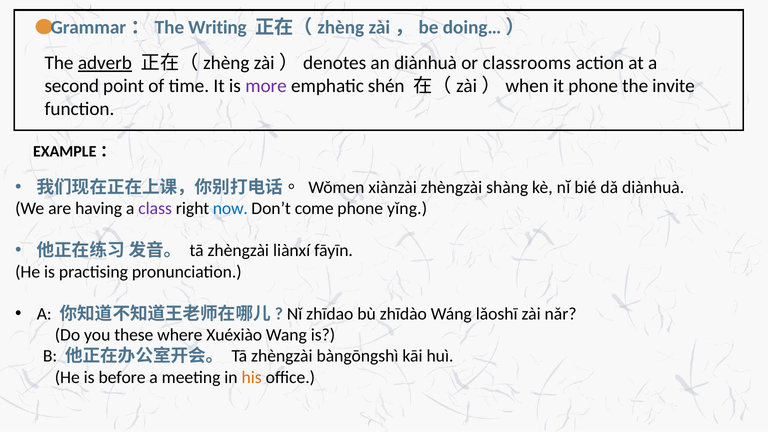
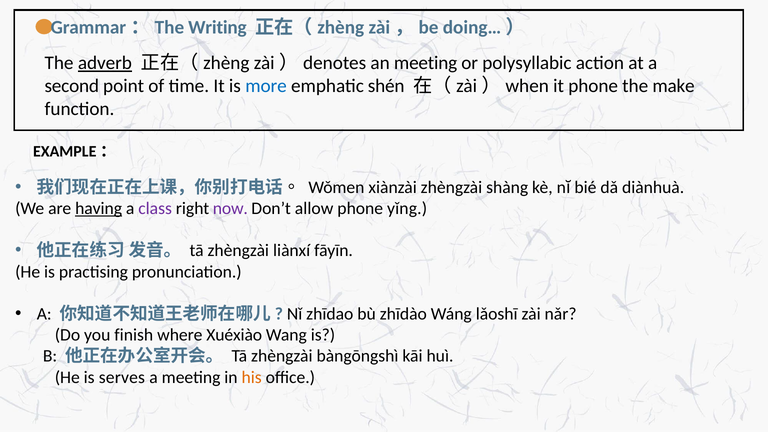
an diànhuà: diànhuà -> meeting
classrooms: classrooms -> polysyllabic
more colour: purple -> blue
invite: invite -> make
having underline: none -> present
now colour: blue -> purple
come: come -> allow
these: these -> finish
before: before -> serves
